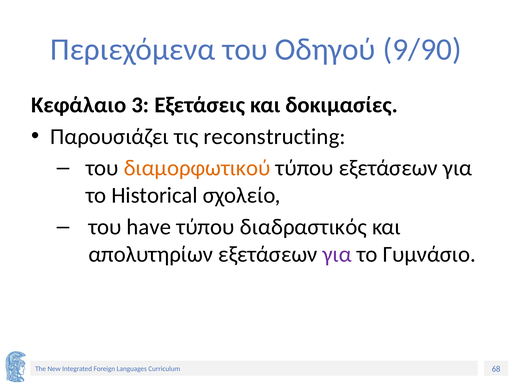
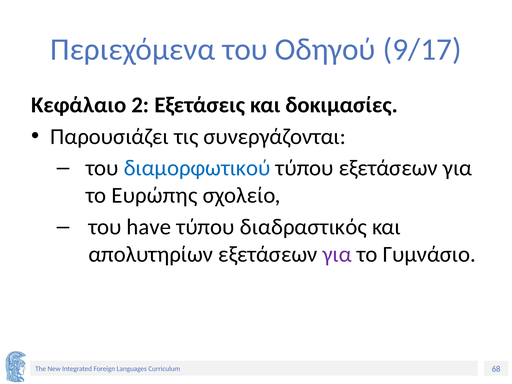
9/90: 9/90 -> 9/17
3: 3 -> 2
reconstructing: reconstructing -> συνεργάζονται
διαμορφωτικού colour: orange -> blue
Historical: Historical -> Ευρώπης
